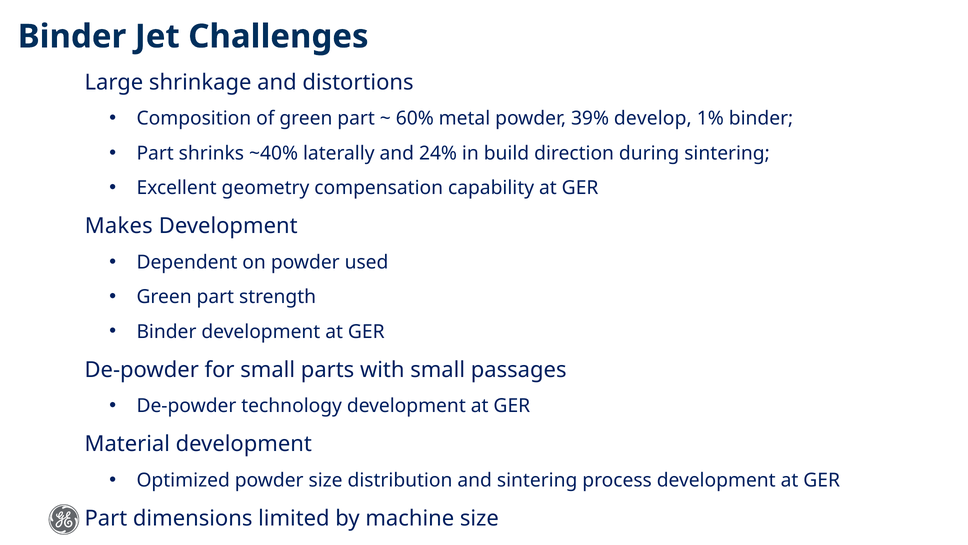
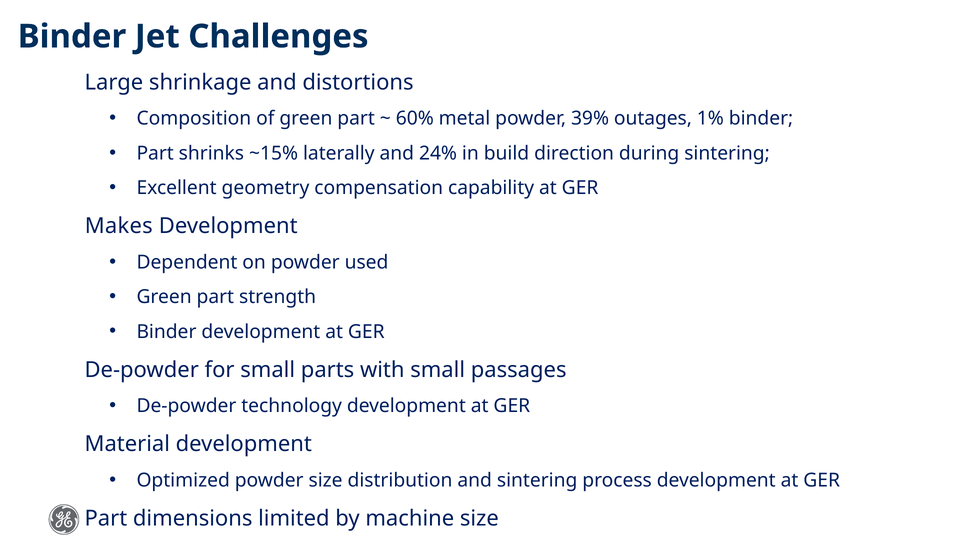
develop: develop -> outages
~40%: ~40% -> ~15%
